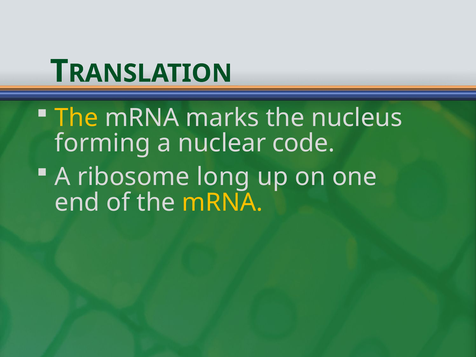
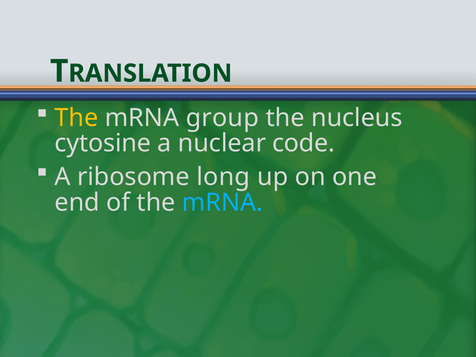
marks: marks -> group
forming: forming -> cytosine
mRNA at (222, 203) colour: yellow -> light blue
